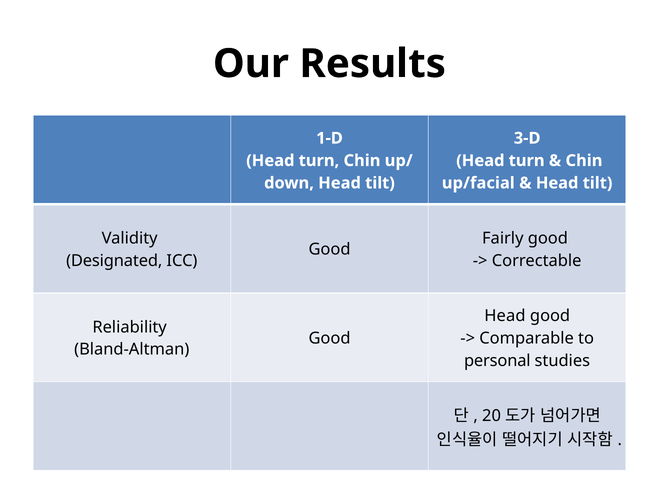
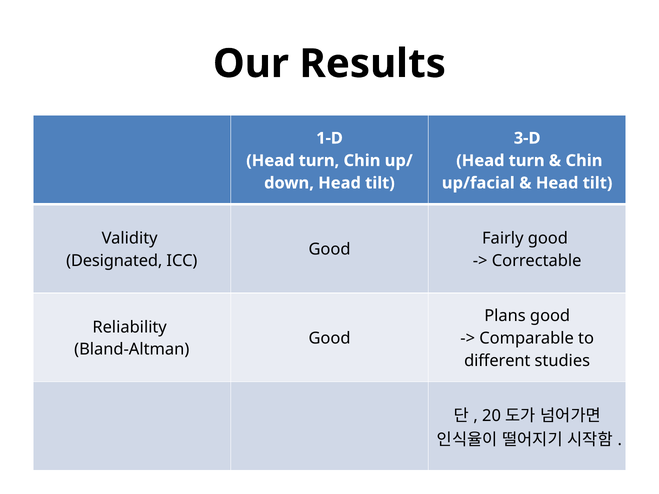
Head at (505, 316): Head -> Plans
personal: personal -> different
